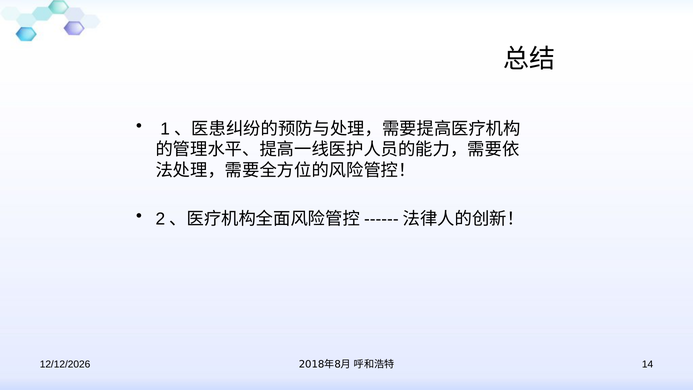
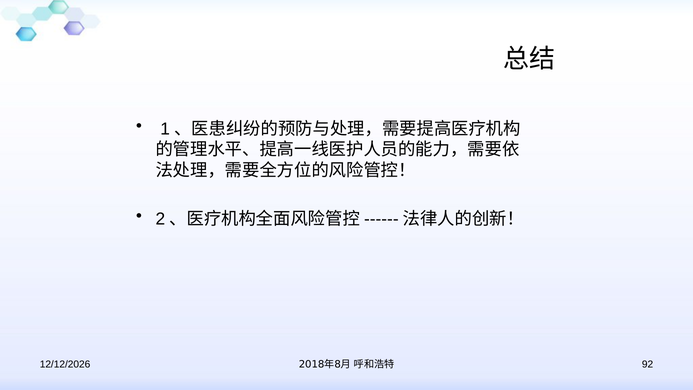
14: 14 -> 92
